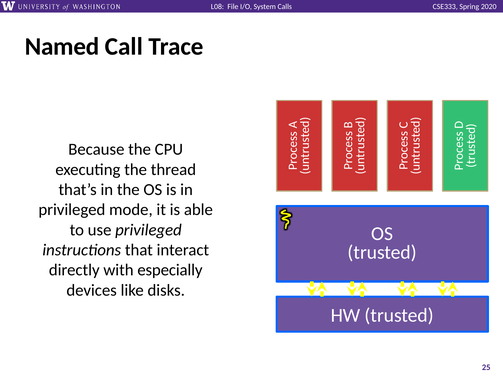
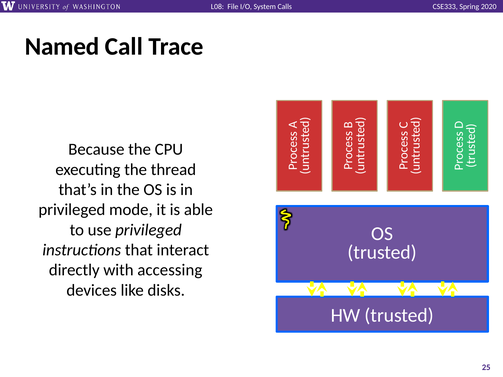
especially: especially -> accessing
